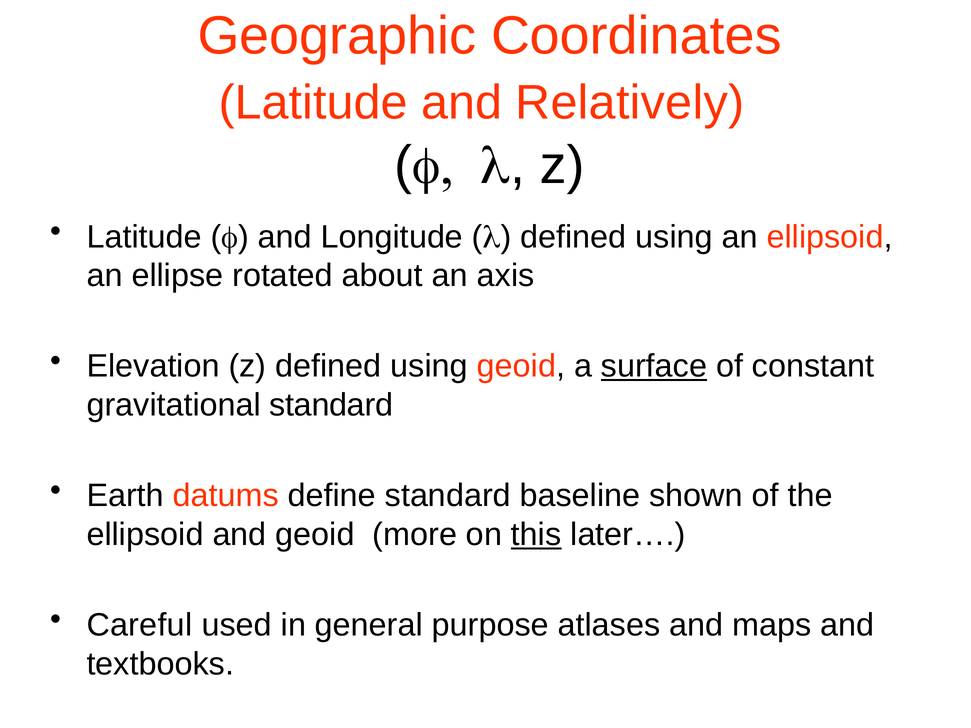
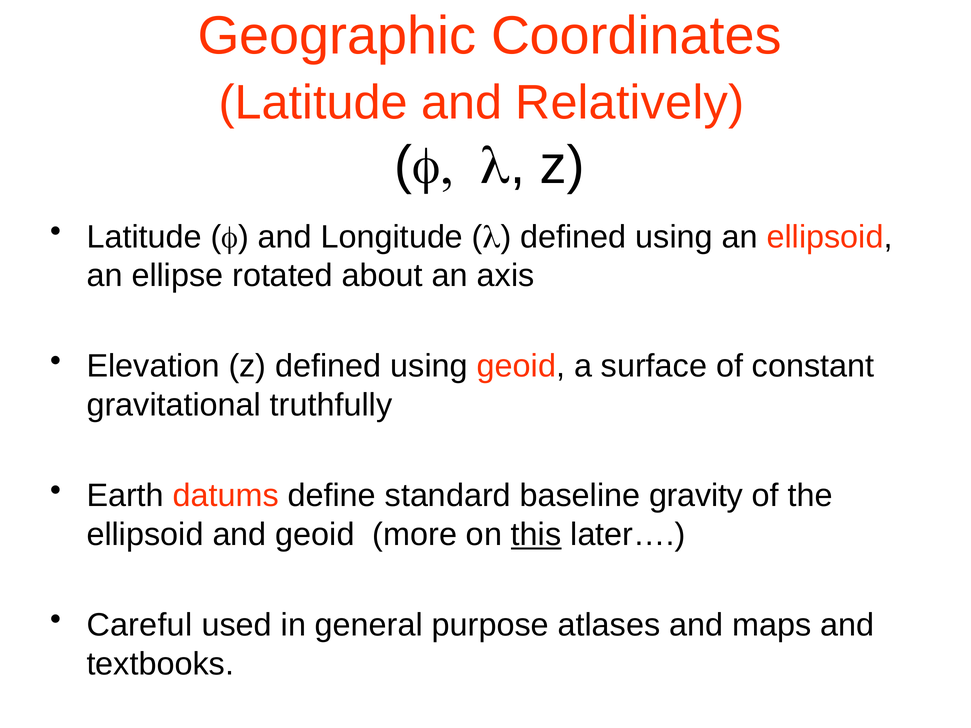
surface underline: present -> none
gravitational standard: standard -> truthfully
shown: shown -> gravity
